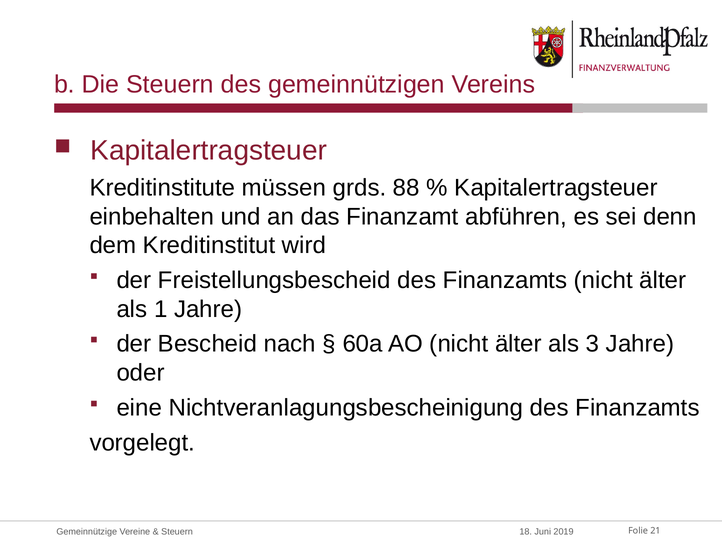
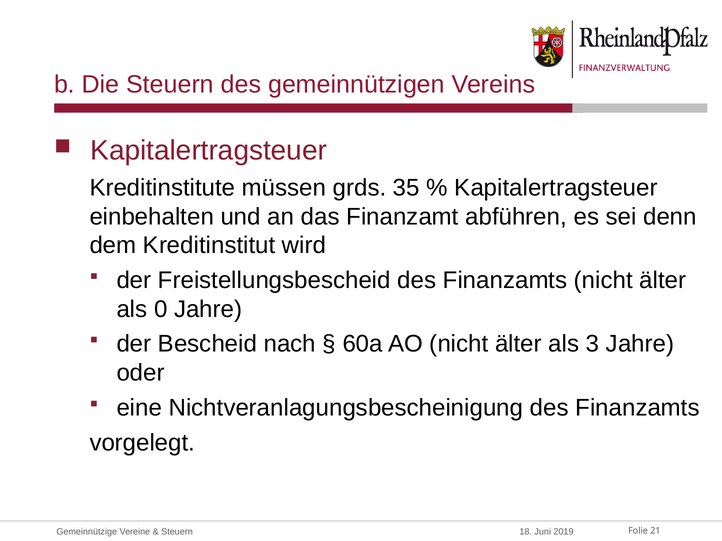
88: 88 -> 35
1: 1 -> 0
